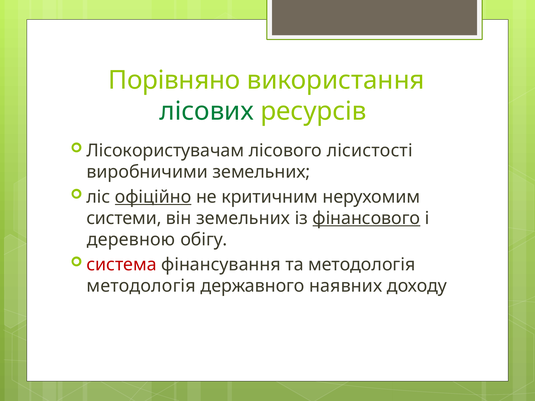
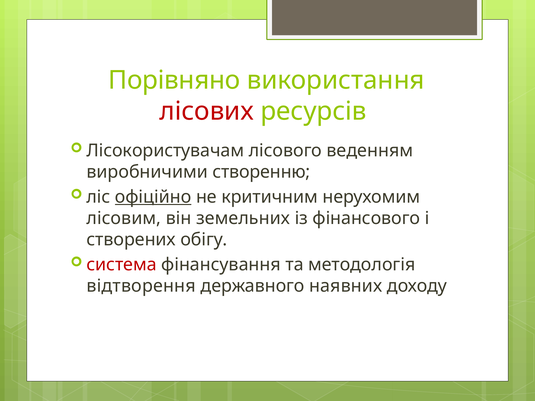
лісових colour: green -> red
лісистості: лісистості -> веденням
виробничими земельних: земельних -> створенню
системи: системи -> лісовим
фінансового underline: present -> none
деревною: деревною -> створених
методологія at (141, 286): методологія -> відтворення
